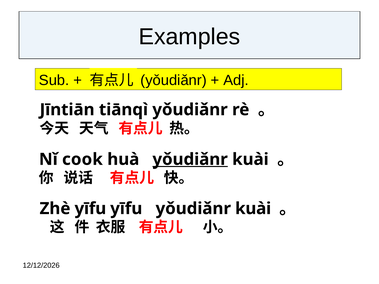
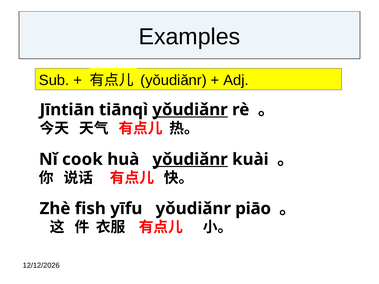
yǒudiǎnr at (190, 110) underline: none -> present
Zhè yīfu: yīfu -> fish
yīfu yǒudiǎnr kuài: kuài -> piāo
